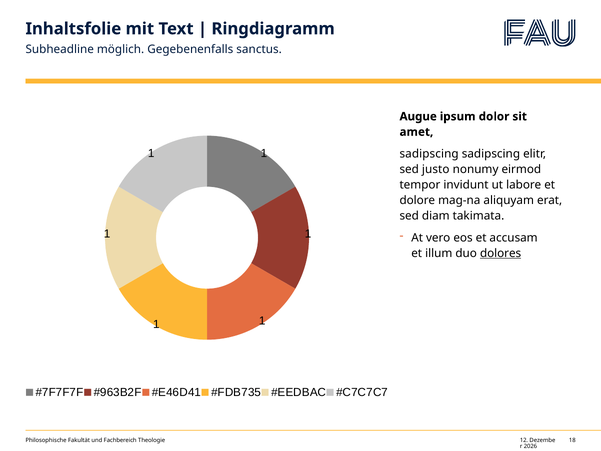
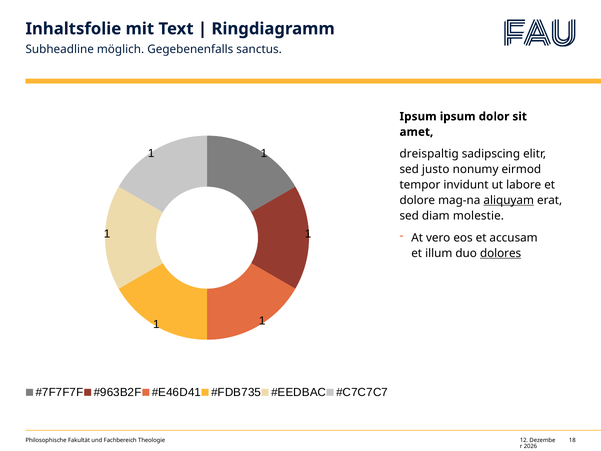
Augue at (418, 116): Augue -> Ipsum
sadipscing at (429, 154): sadipscing -> dreispaltig
aliquyam underline: none -> present
takimata: takimata -> molestie
